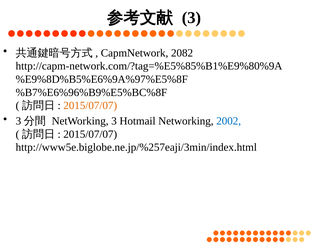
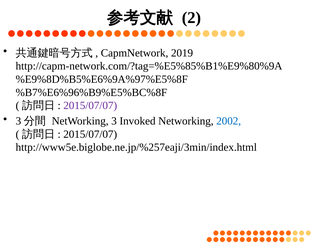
3 at (191, 18): 3 -> 2
2082: 2082 -> 2019
2015/07/07 at (90, 106) colour: orange -> purple
Hotmail: Hotmail -> Invoked
